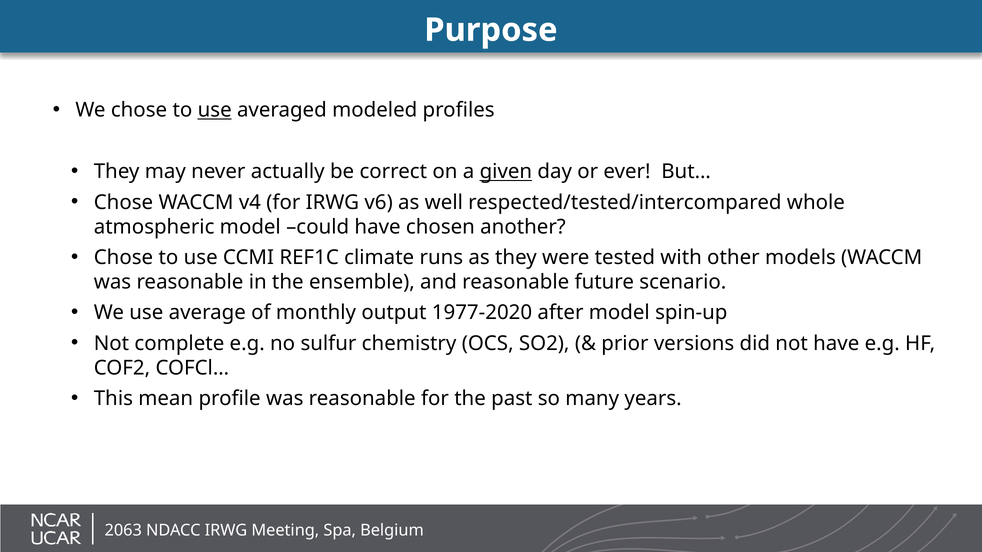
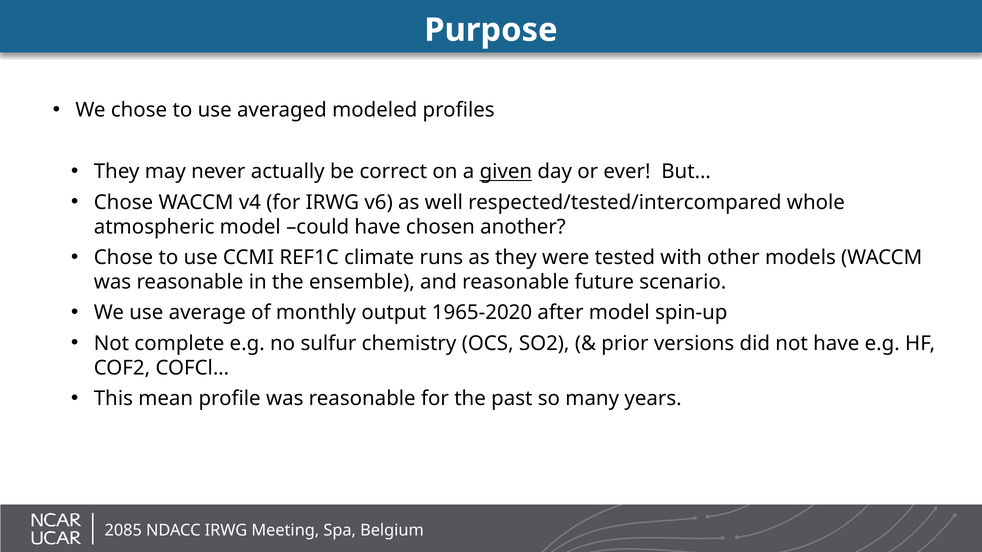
use at (215, 110) underline: present -> none
1977-2020: 1977-2020 -> 1965-2020
2063: 2063 -> 2085
